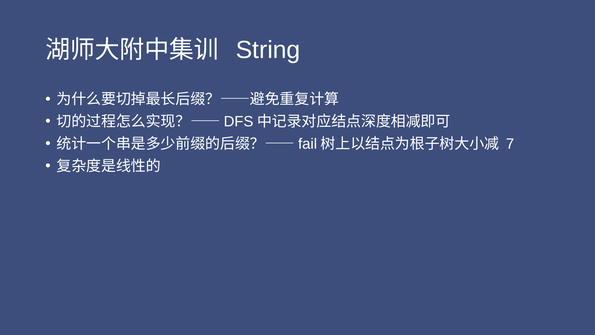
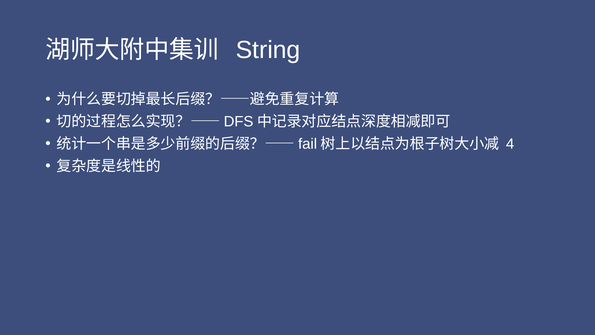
7: 7 -> 4
